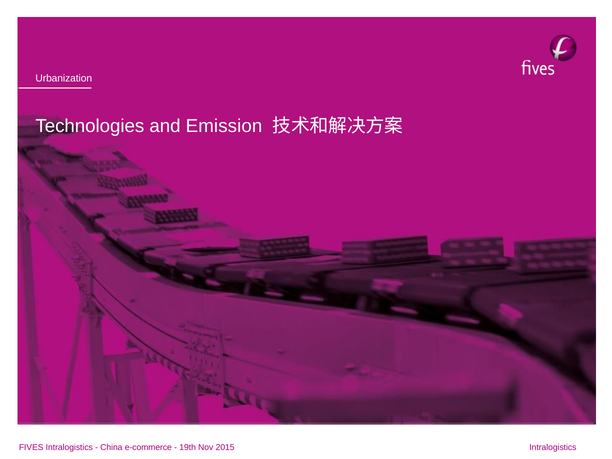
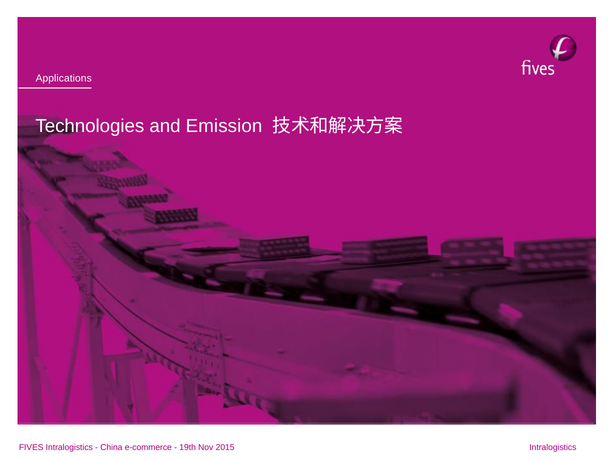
Urbanization: Urbanization -> Applications
